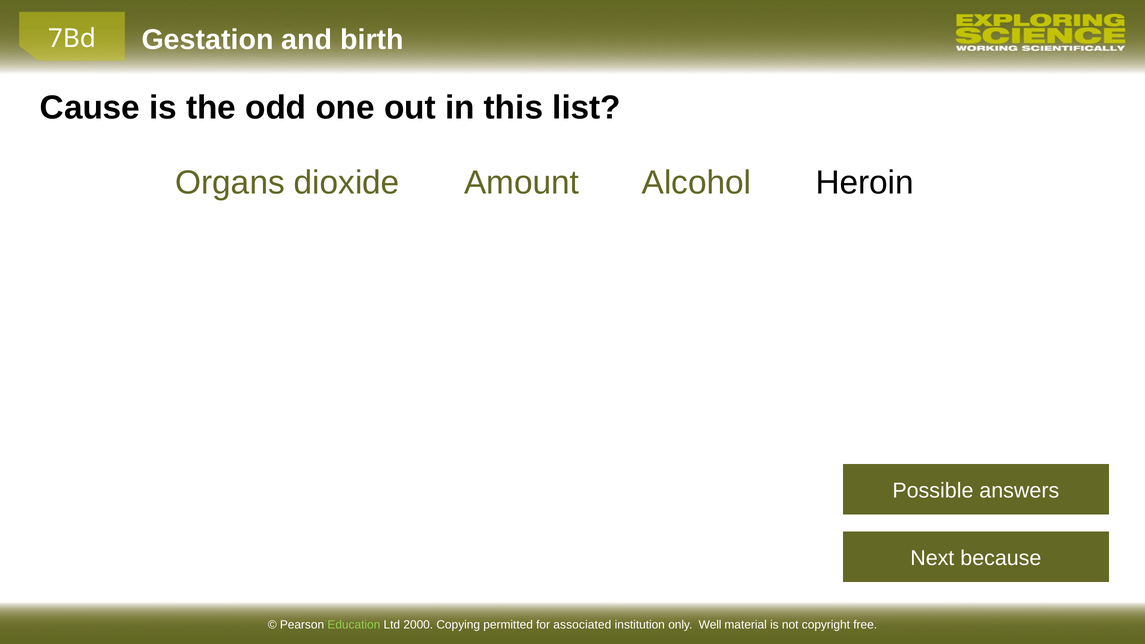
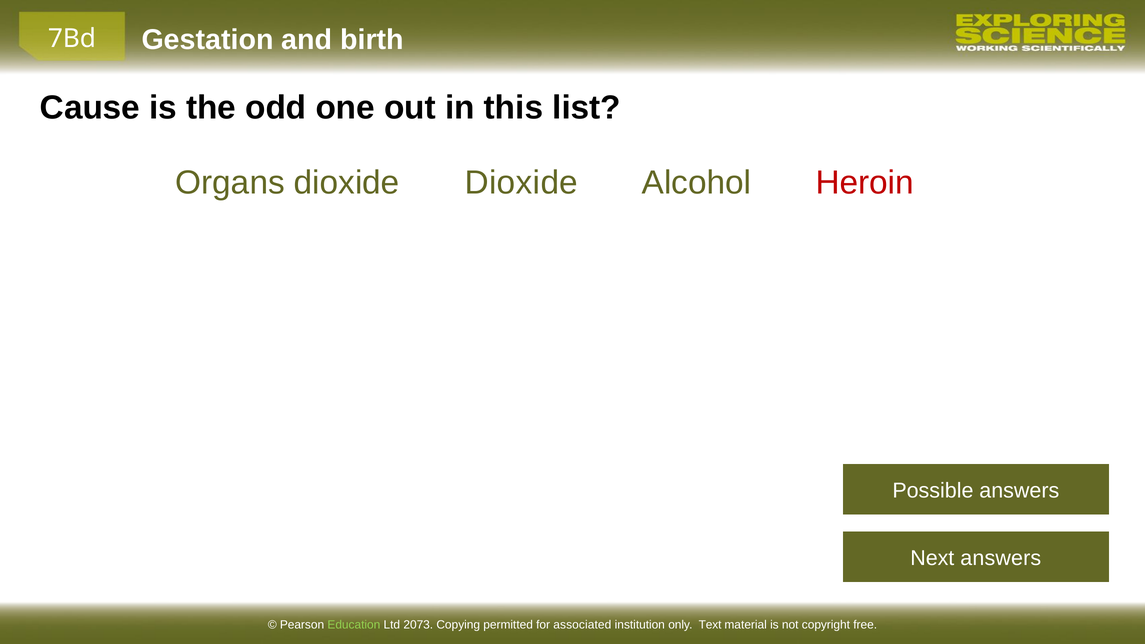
dioxide Amount: Amount -> Dioxide
Heroin colour: black -> red
Next because: because -> answers
2000: 2000 -> 2073
Well: Well -> Text
